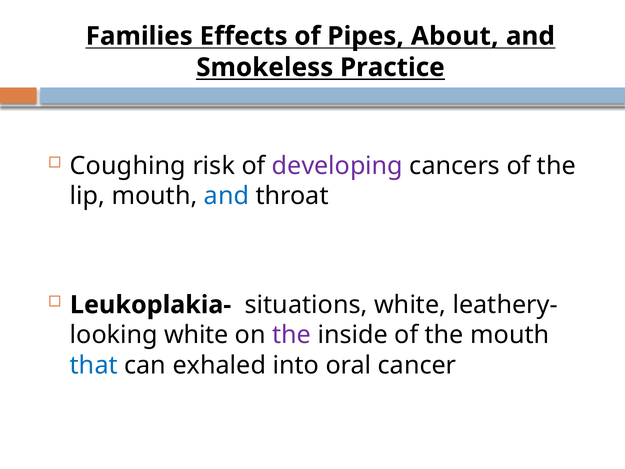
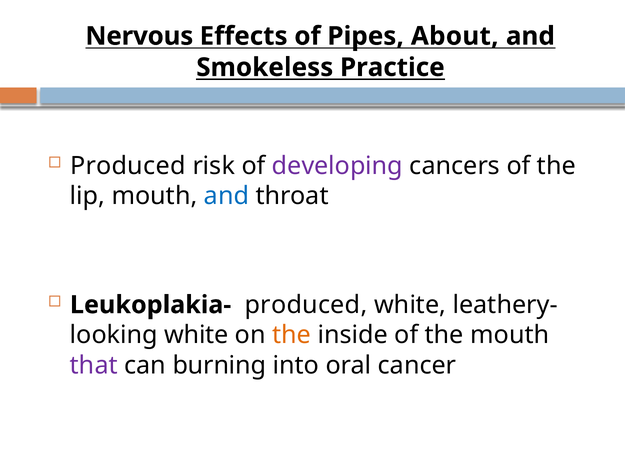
Families: Families -> Nervous
Coughing at (128, 166): Coughing -> Produced
Leukoplakia- situations: situations -> produced
the at (292, 335) colour: purple -> orange
that colour: blue -> purple
exhaled: exhaled -> burning
